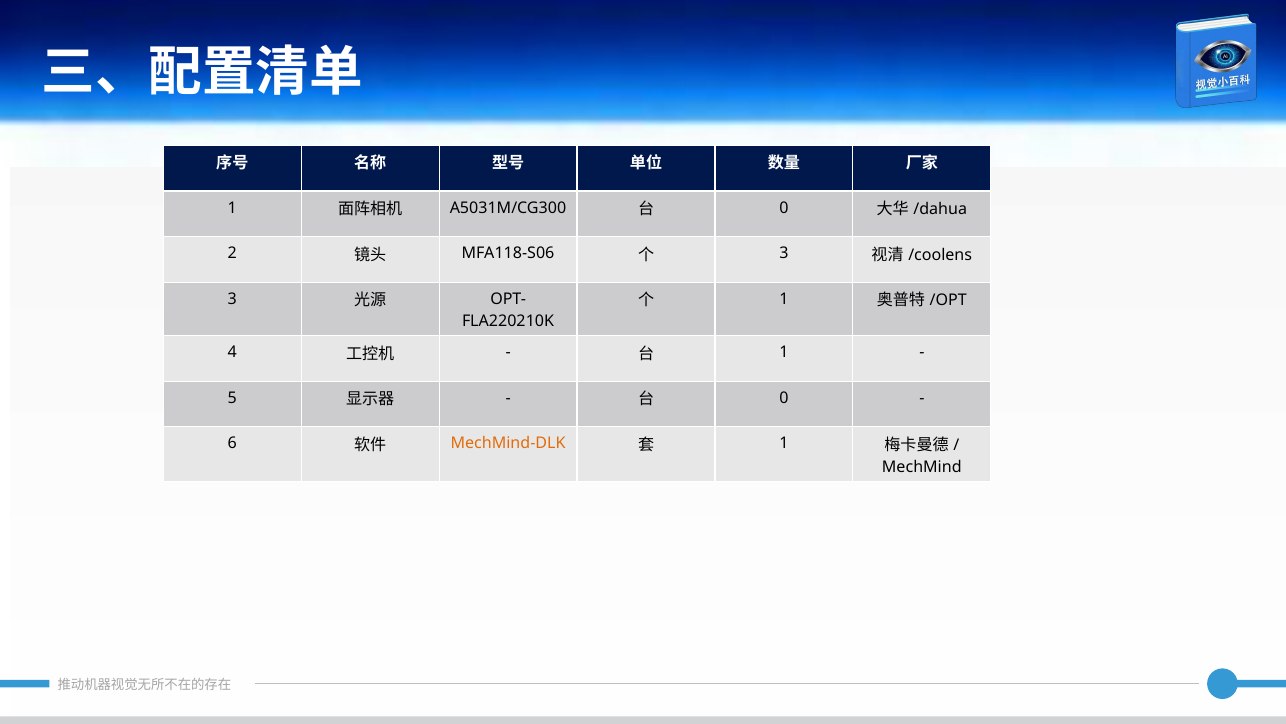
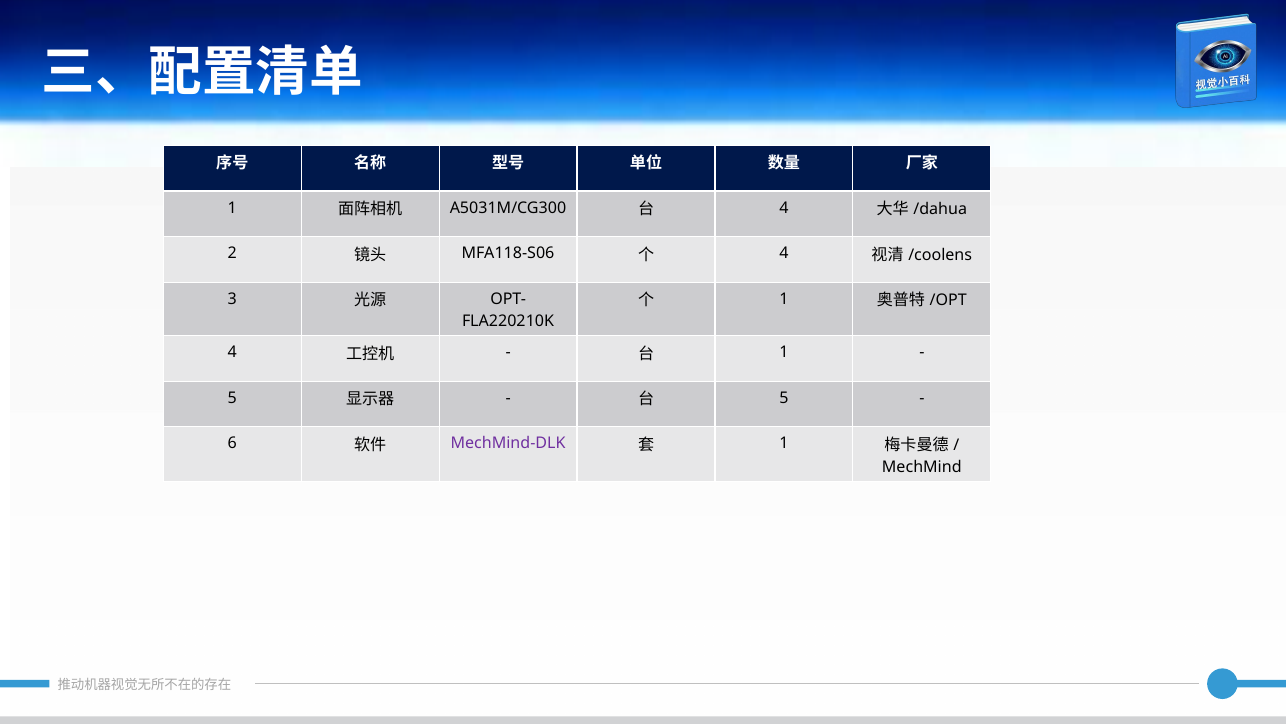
0 at (784, 208): 0 -> 4
3 at (784, 253): 3 -> 4
0 at (784, 398): 0 -> 5
MechMind-DLK colour: orange -> purple
